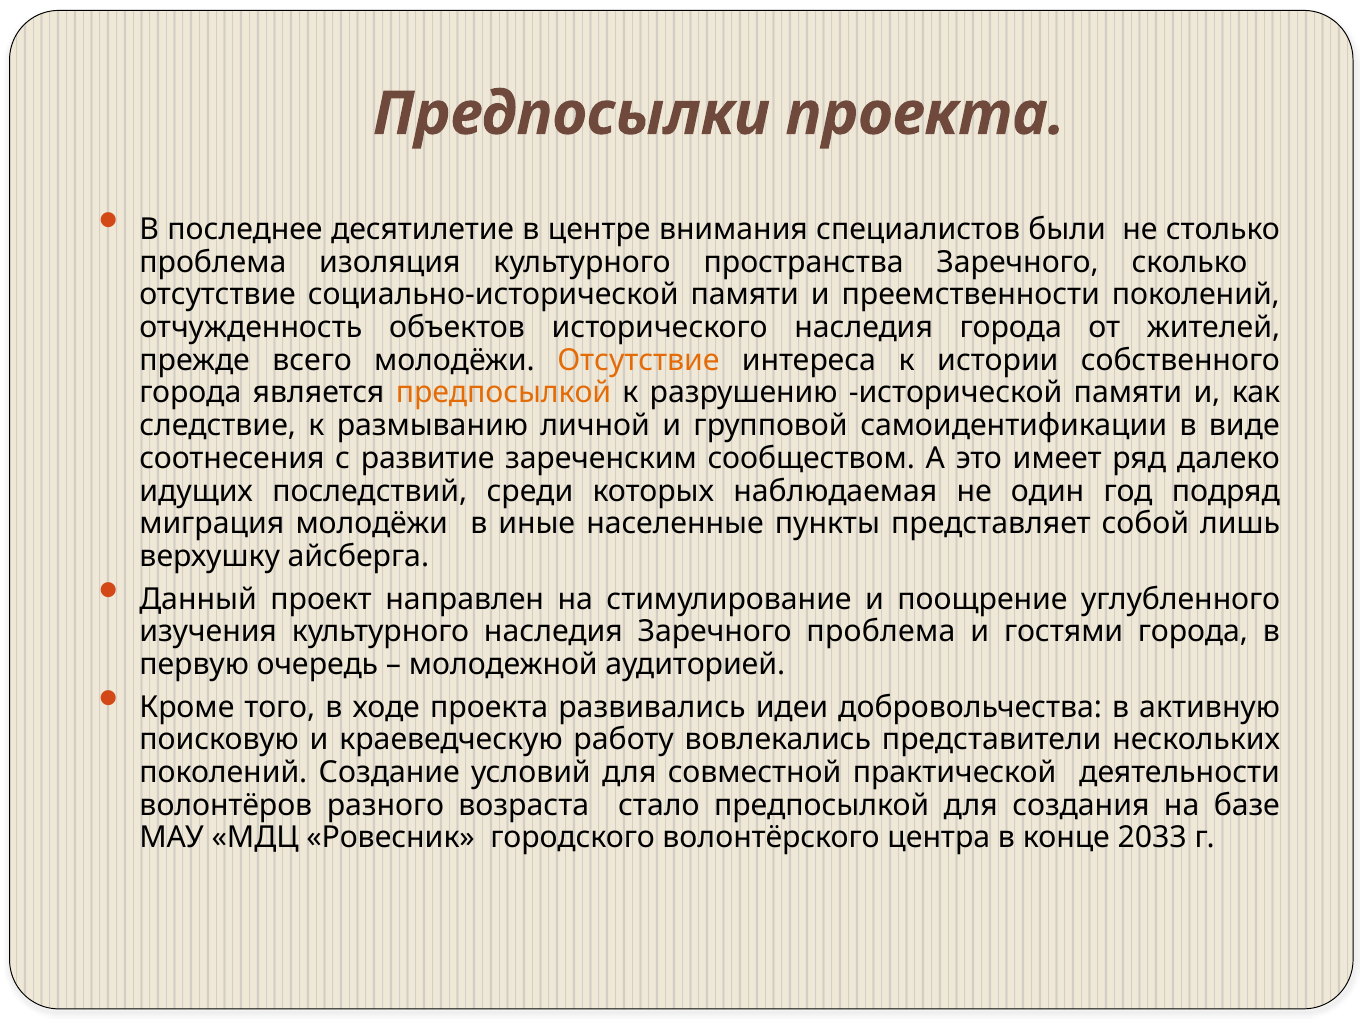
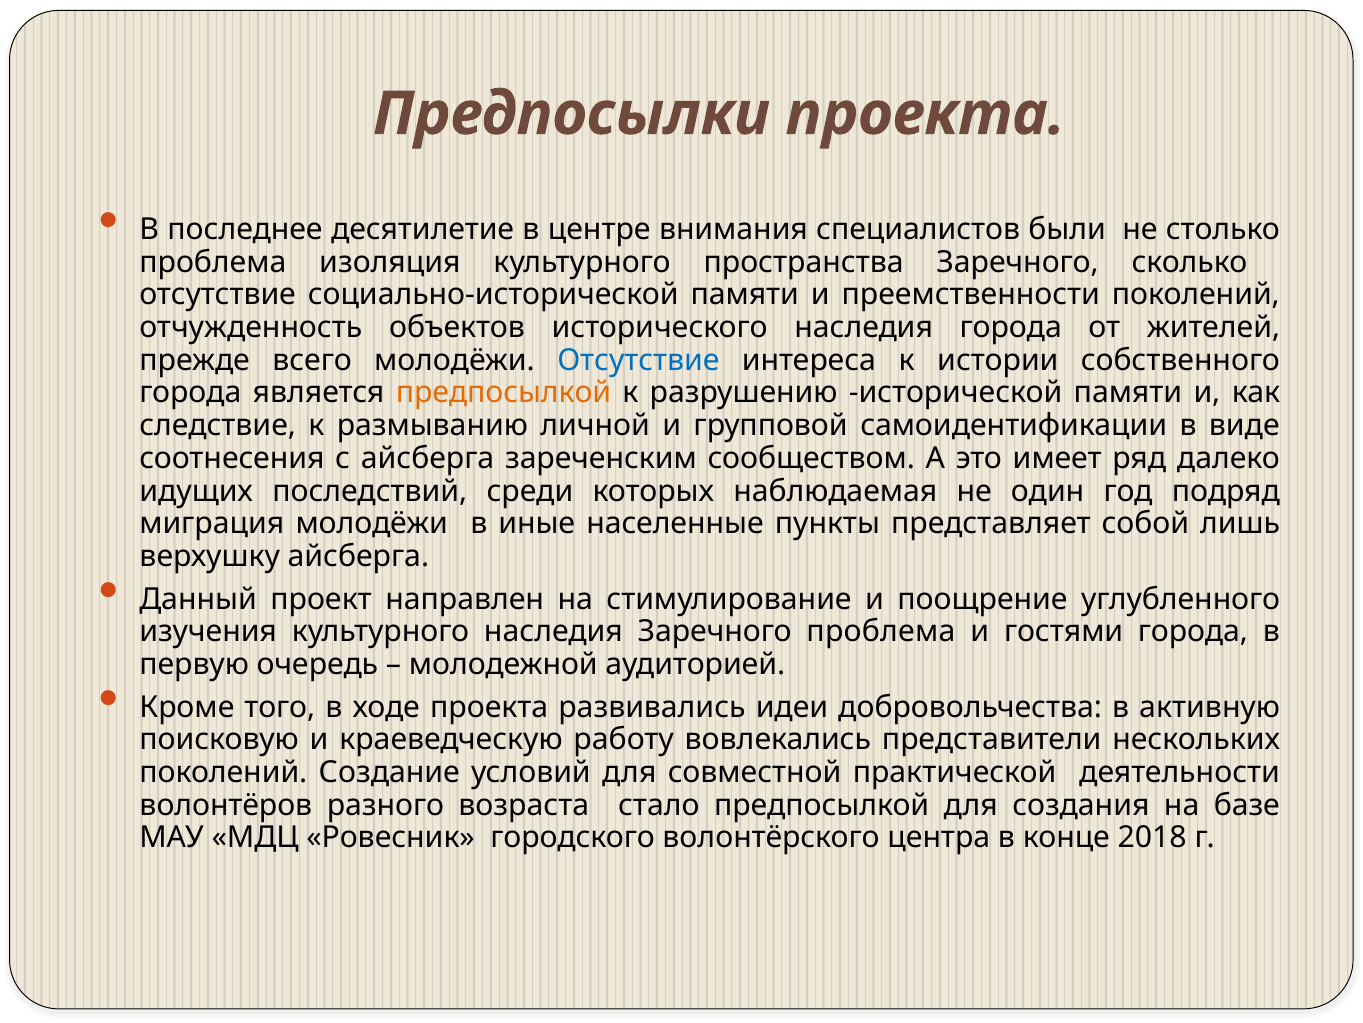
Отсутствие at (638, 360) colour: orange -> blue
с развитие: развитие -> айсберга
2033: 2033 -> 2018
